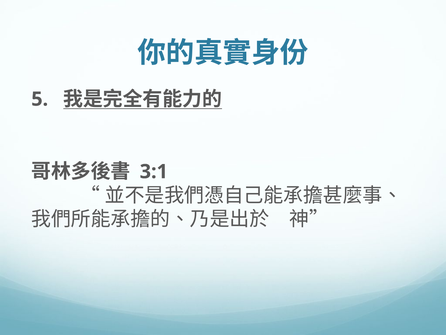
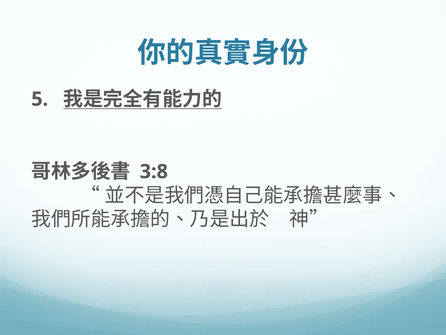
3:1: 3:1 -> 3:8
